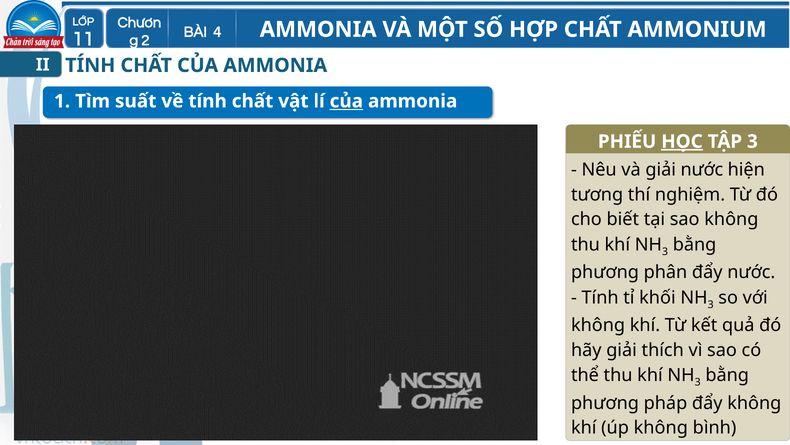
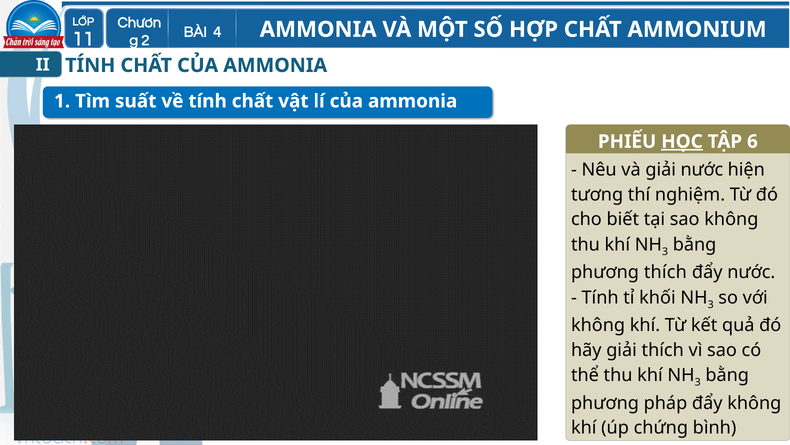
của at (346, 101) underline: present -> none
TẬP 3: 3 -> 6
phương phân: phân -> thích
úp không: không -> chứng
